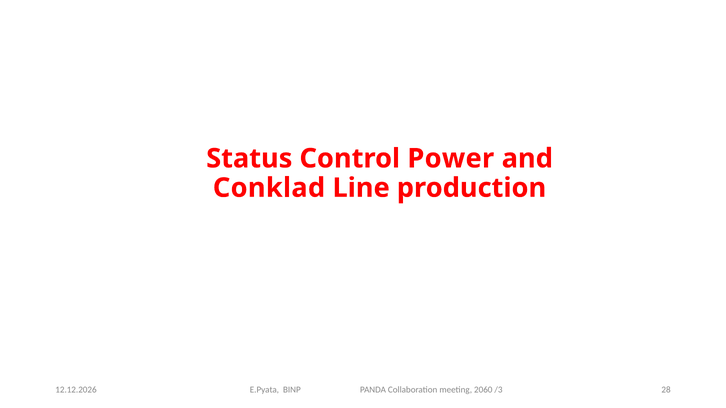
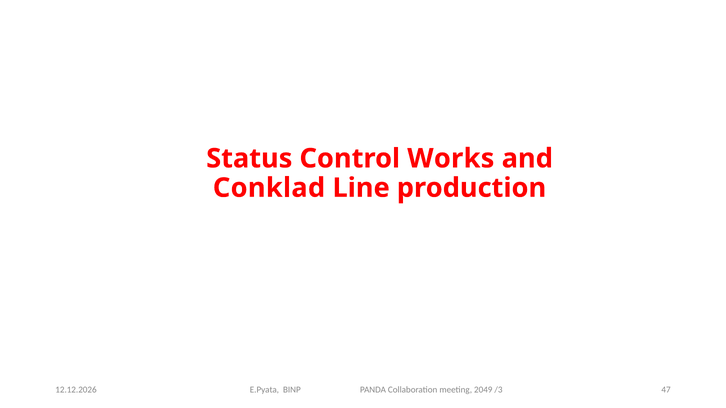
Power: Power -> Works
28: 28 -> 47
2060: 2060 -> 2049
